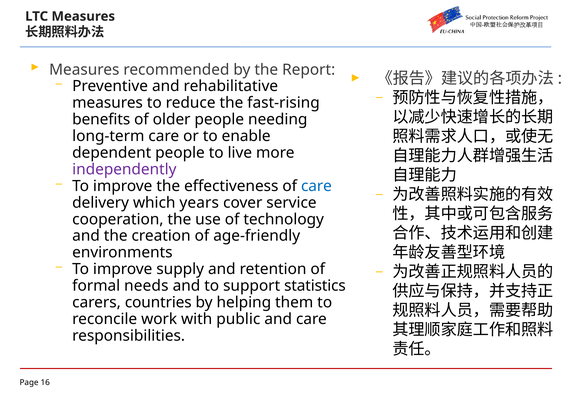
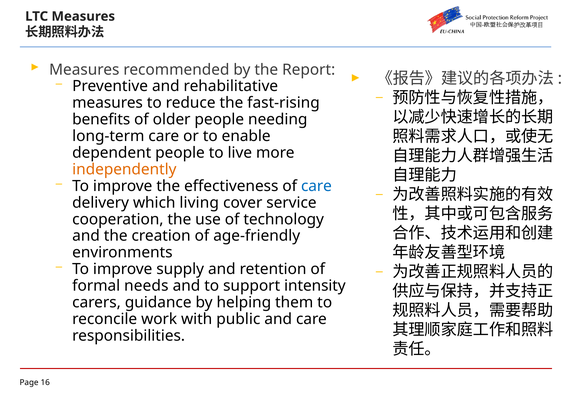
independently colour: purple -> orange
years: years -> living
statistics: statistics -> intensity
countries: countries -> guidance
